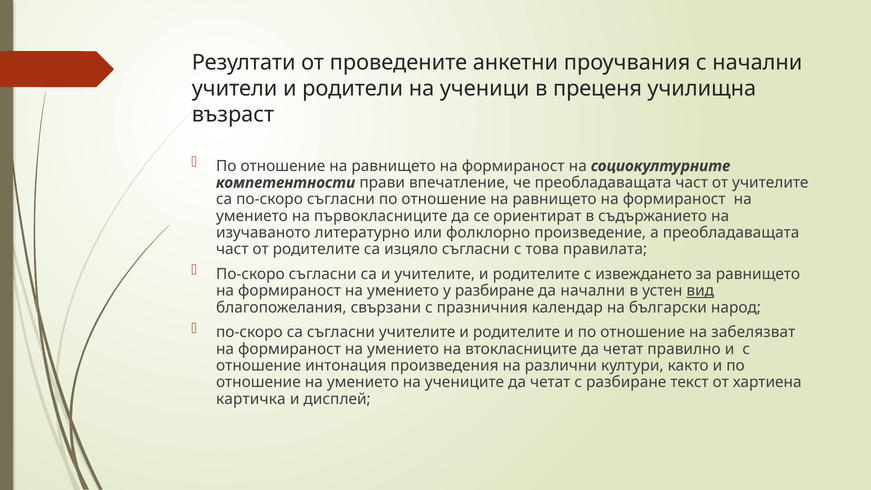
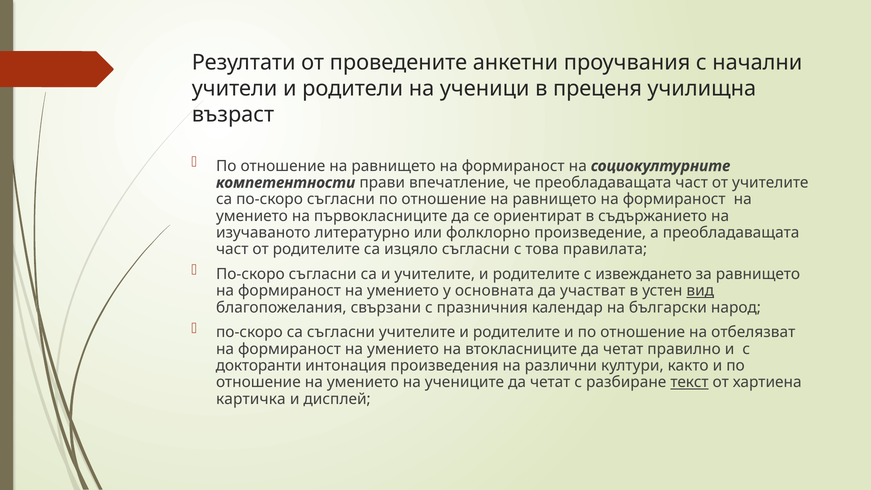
у разбиране: разбиране -> основната
да начални: начални -> участват
забелязват: забелязват -> отбелязват
отношение at (259, 366): отношение -> докторанти
текст underline: none -> present
